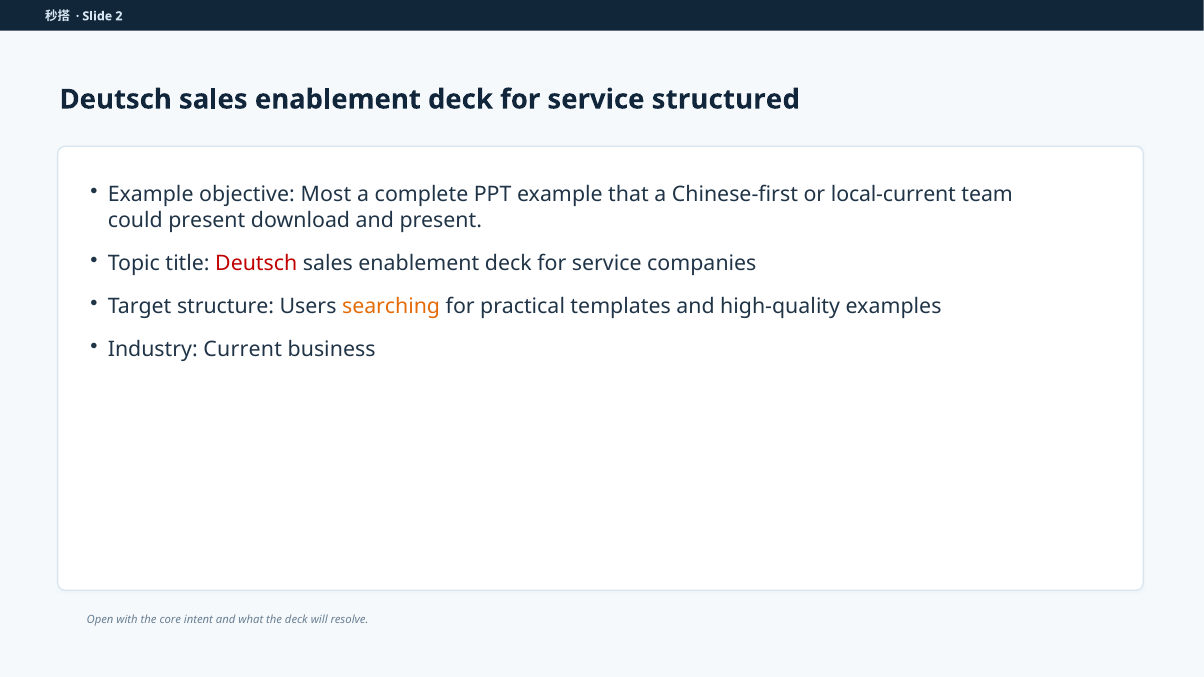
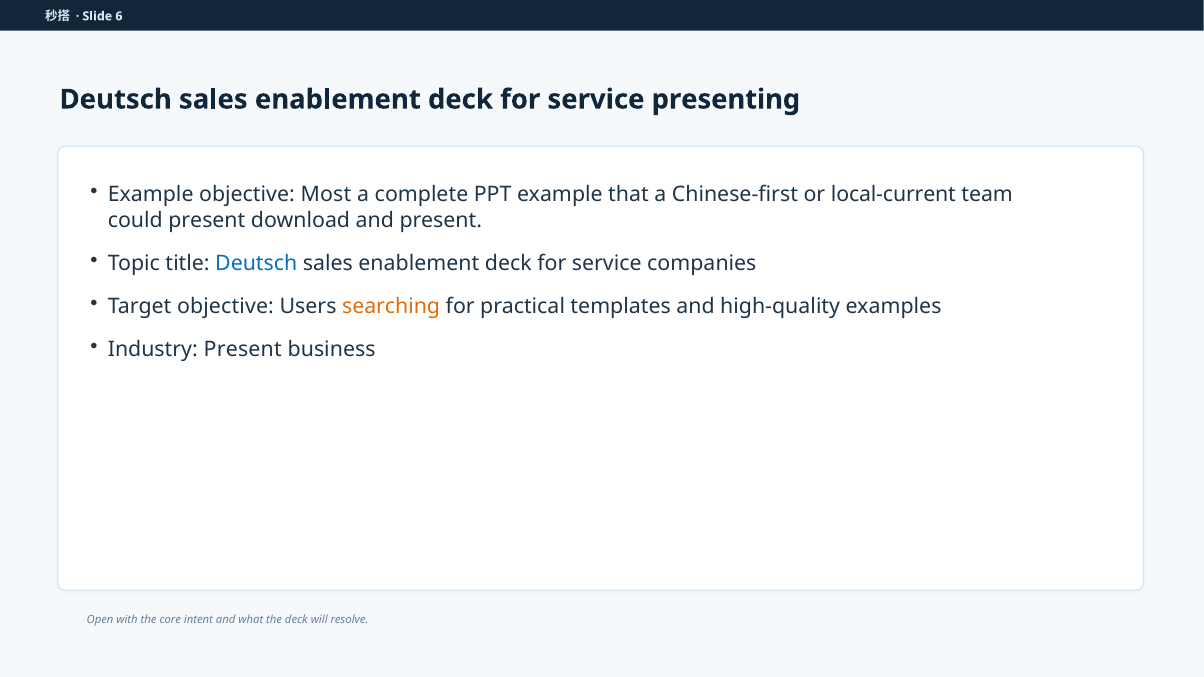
2: 2 -> 6
structured: structured -> presenting
Deutsch at (256, 264) colour: red -> blue
Target structure: structure -> objective
Industry Current: Current -> Present
